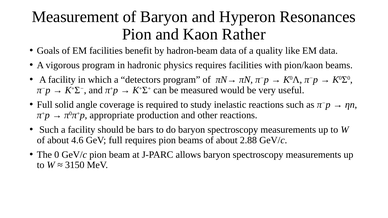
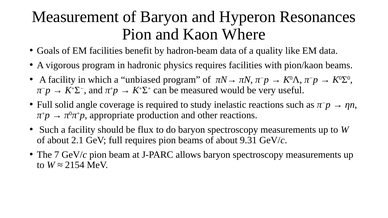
Rather: Rather -> Where
detectors: detectors -> unbiased
bars: bars -> flux
4.6: 4.6 -> 2.1
2.88: 2.88 -> 9.31
0: 0 -> 7
3150: 3150 -> 2154
